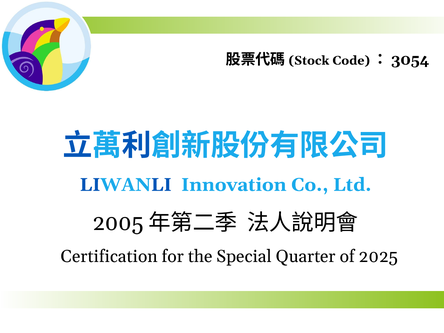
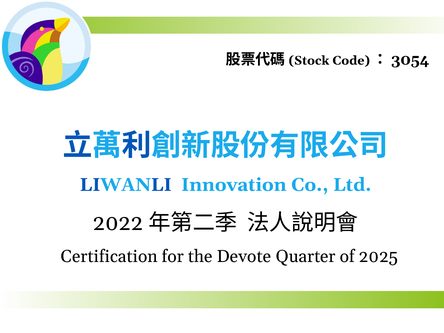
2005: 2005 -> 2022
Special: Special -> Devote
